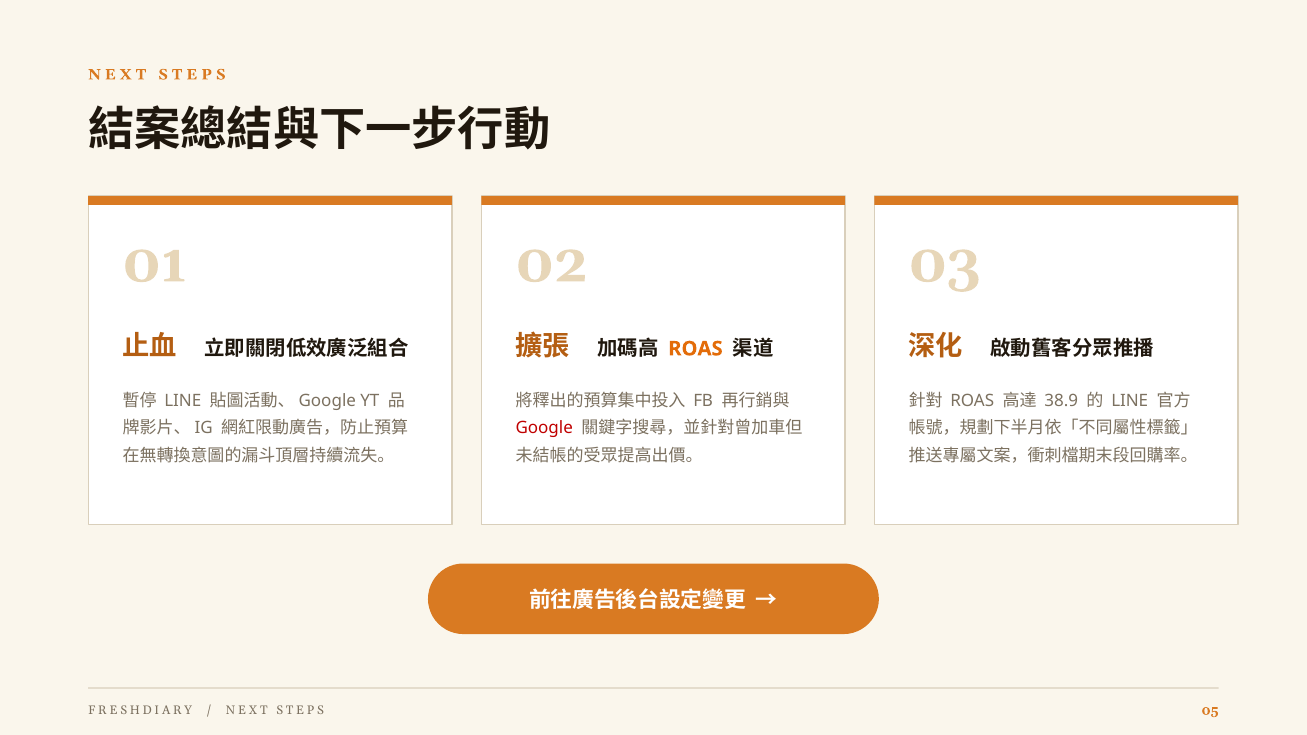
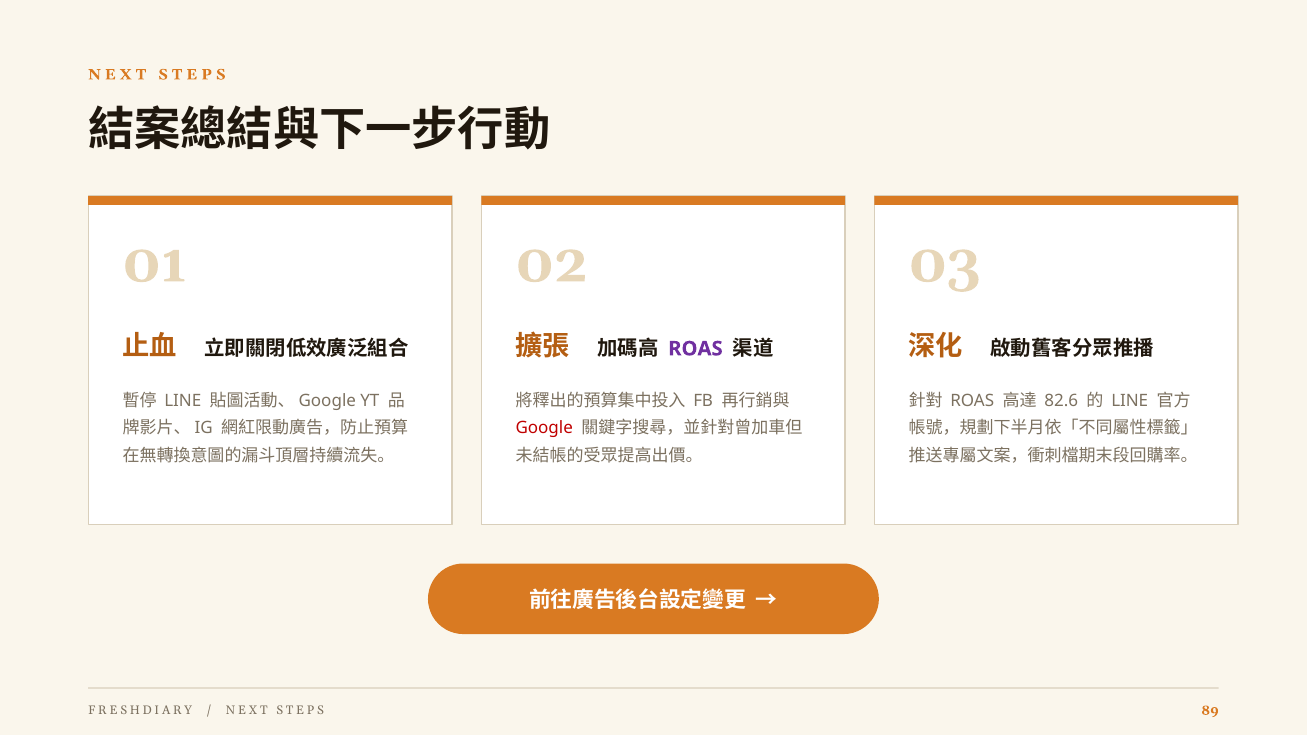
ROAS at (695, 349) colour: orange -> purple
38.9: 38.9 -> 82.6
05: 05 -> 89
